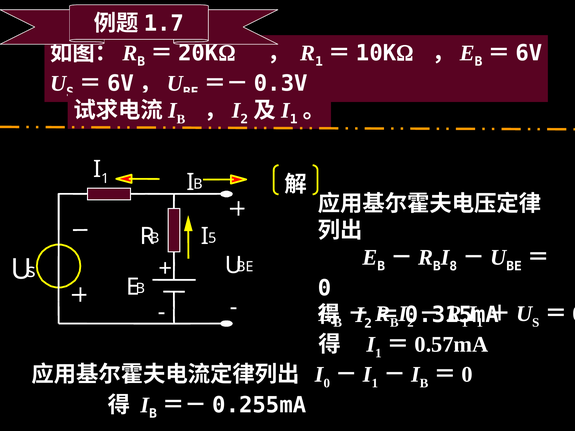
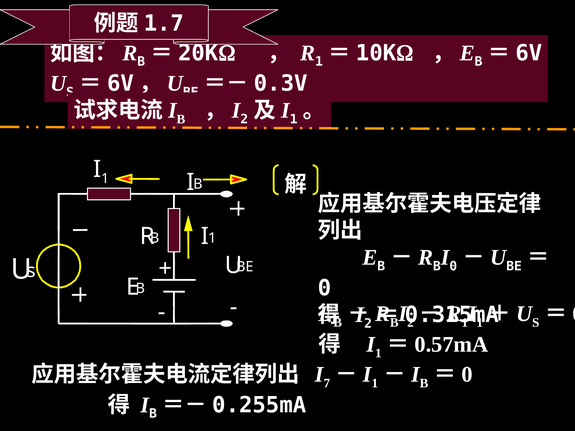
5 at (212, 238): 5 -> 1
I 8: 8 -> 0
I 0: 0 -> 7
